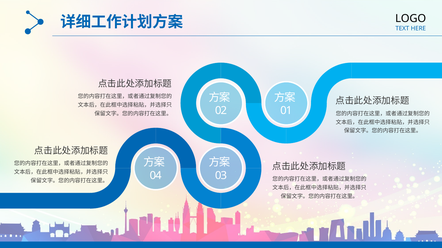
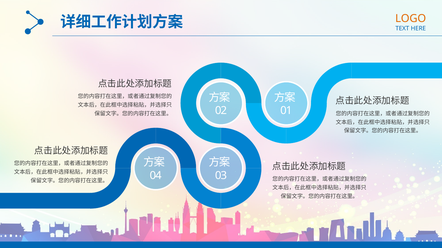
LOGO colour: black -> orange
